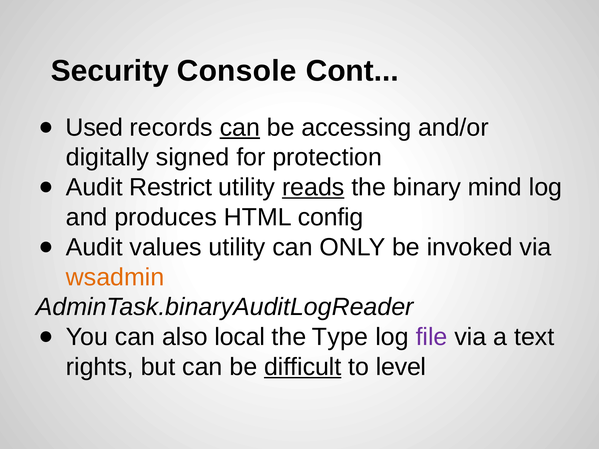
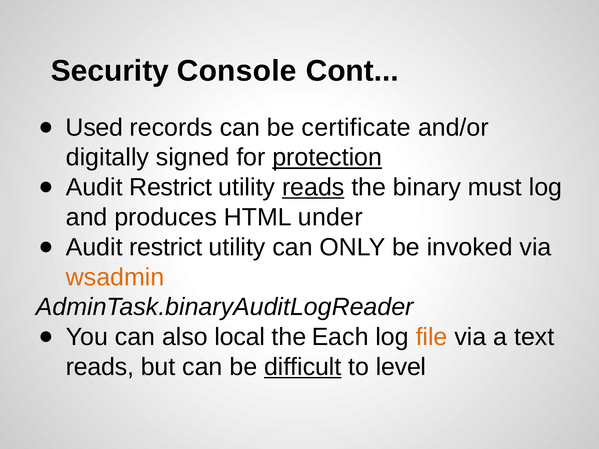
can at (240, 128) underline: present -> none
accessing: accessing -> certificate
protection underline: none -> present
mind: mind -> must
config: config -> under
values at (166, 247): values -> restrict
Type: Type -> Each
file colour: purple -> orange
rights at (100, 367): rights -> reads
